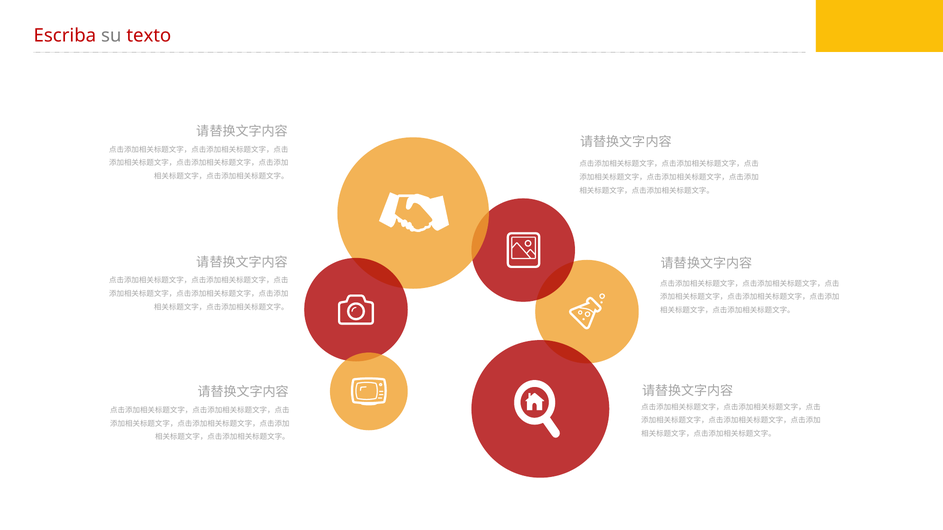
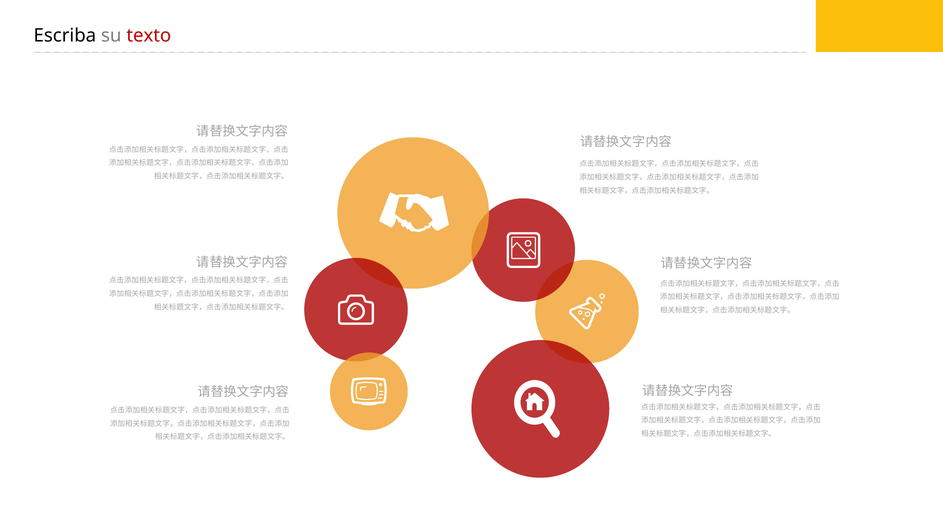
Escriba colour: red -> black
